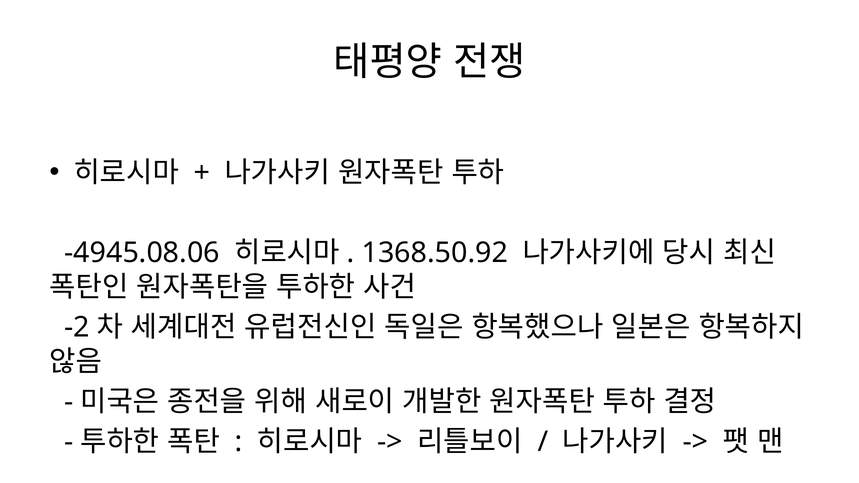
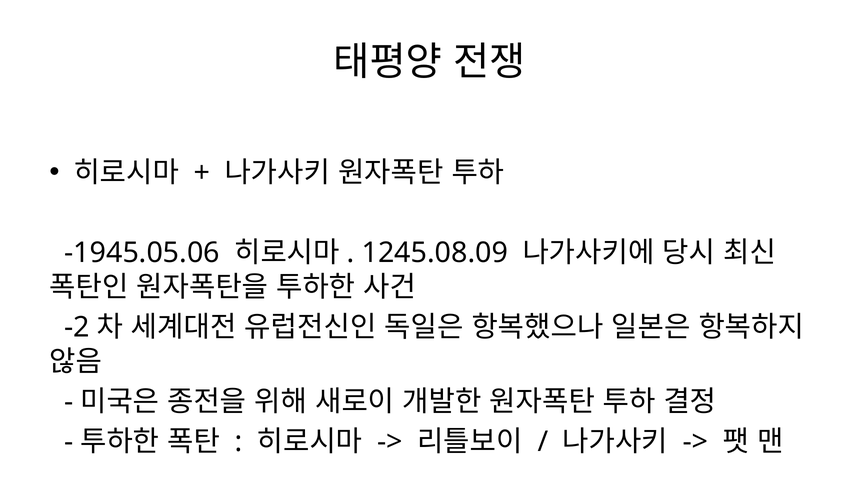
-4945.08.06: -4945.08.06 -> -1945.05.06
1368.50.92: 1368.50.92 -> 1245.08.09
